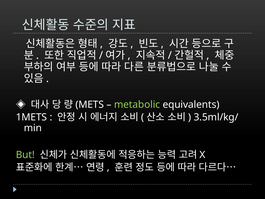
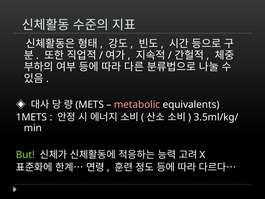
metabolic colour: light green -> pink
